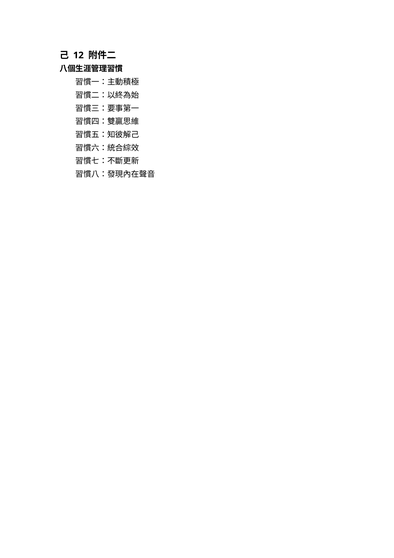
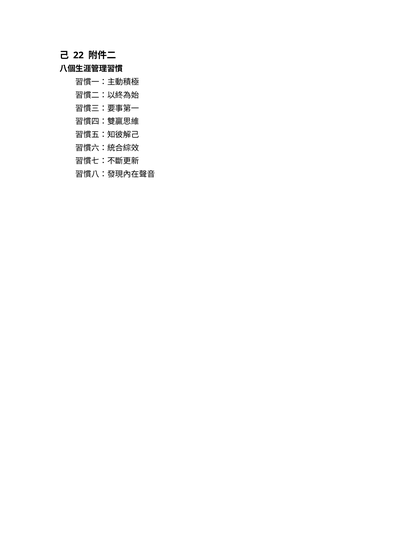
12: 12 -> 22
